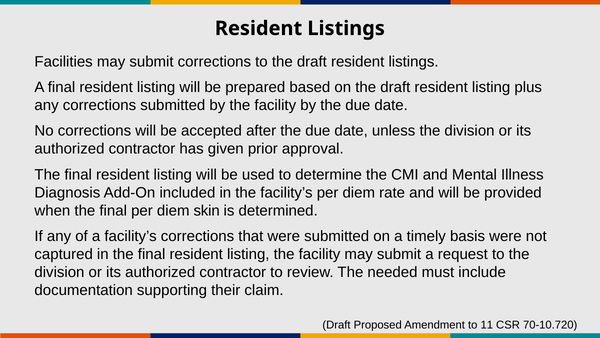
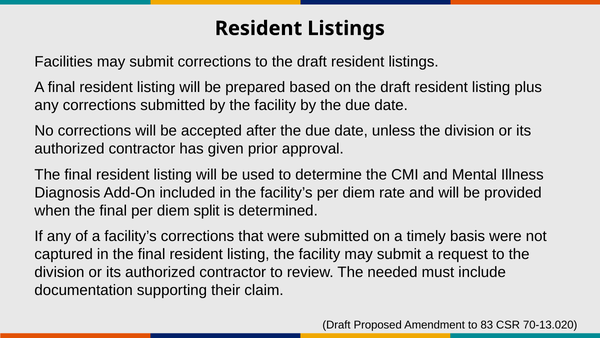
skin: skin -> split
11: 11 -> 83
70-10.720: 70-10.720 -> 70-13.020
